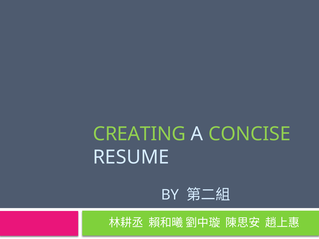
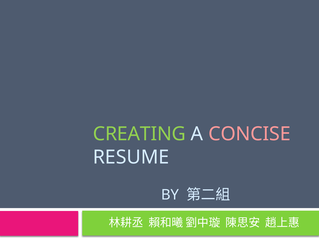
CONCISE colour: light green -> pink
